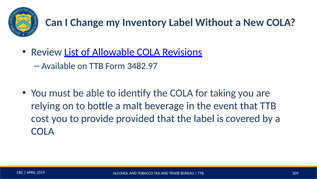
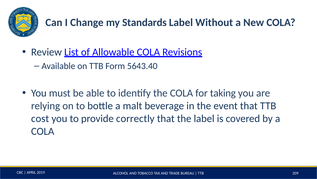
Inventory: Inventory -> Standards
3482.97: 3482.97 -> 5643.40
provided: provided -> correctly
